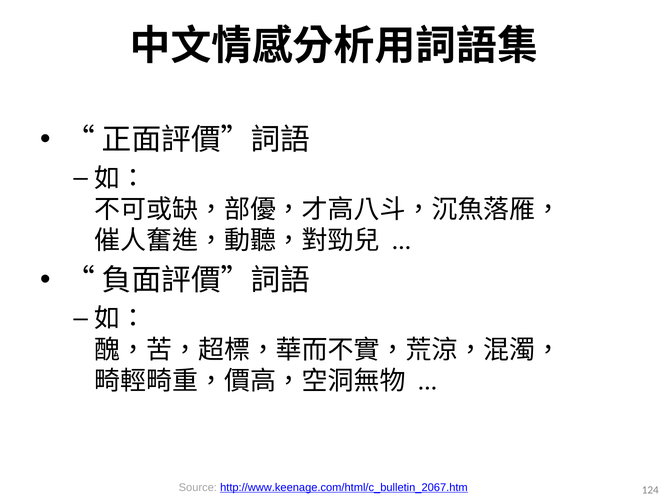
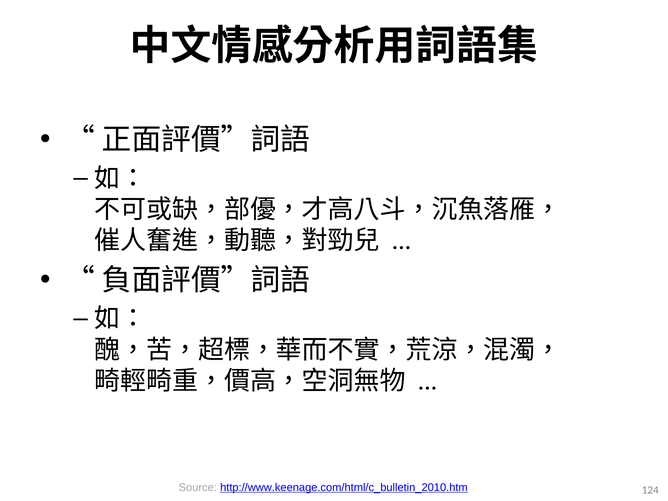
http://www.keenage.com/html/c_bulletin_2067.htm: http://www.keenage.com/html/c_bulletin_2067.htm -> http://www.keenage.com/html/c_bulletin_2010.htm
